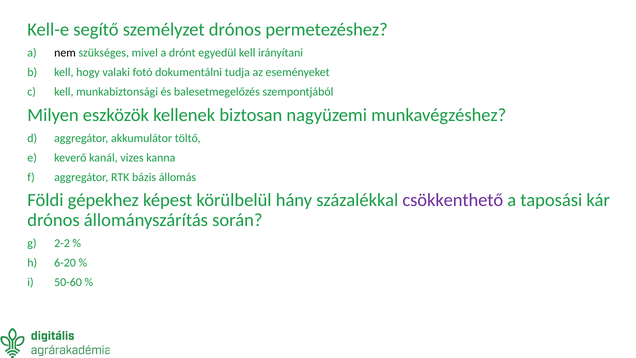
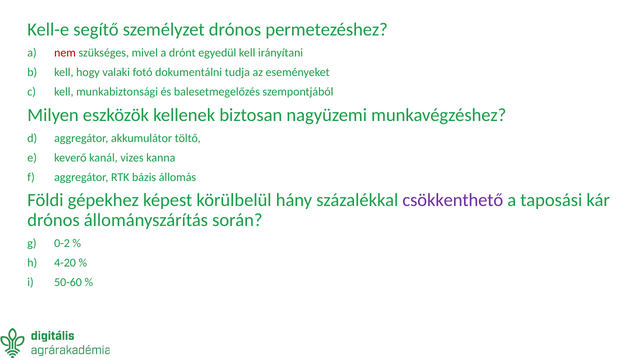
nem colour: black -> red
2-2: 2-2 -> 0-2
6-20: 6-20 -> 4-20
